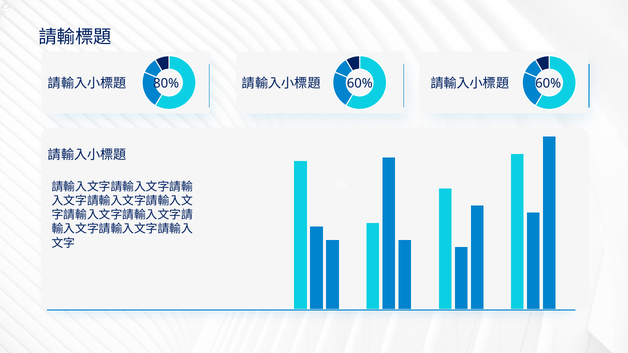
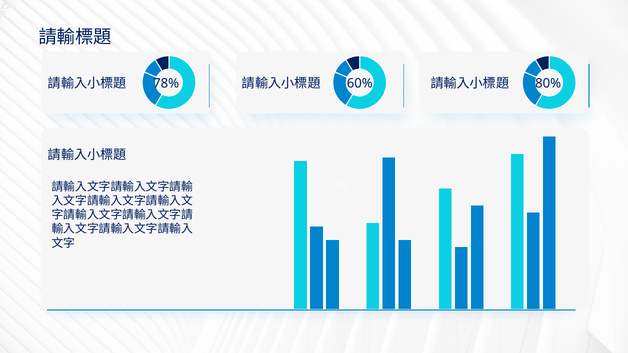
80%: 80% -> 78%
60% 60%: 60% -> 80%
